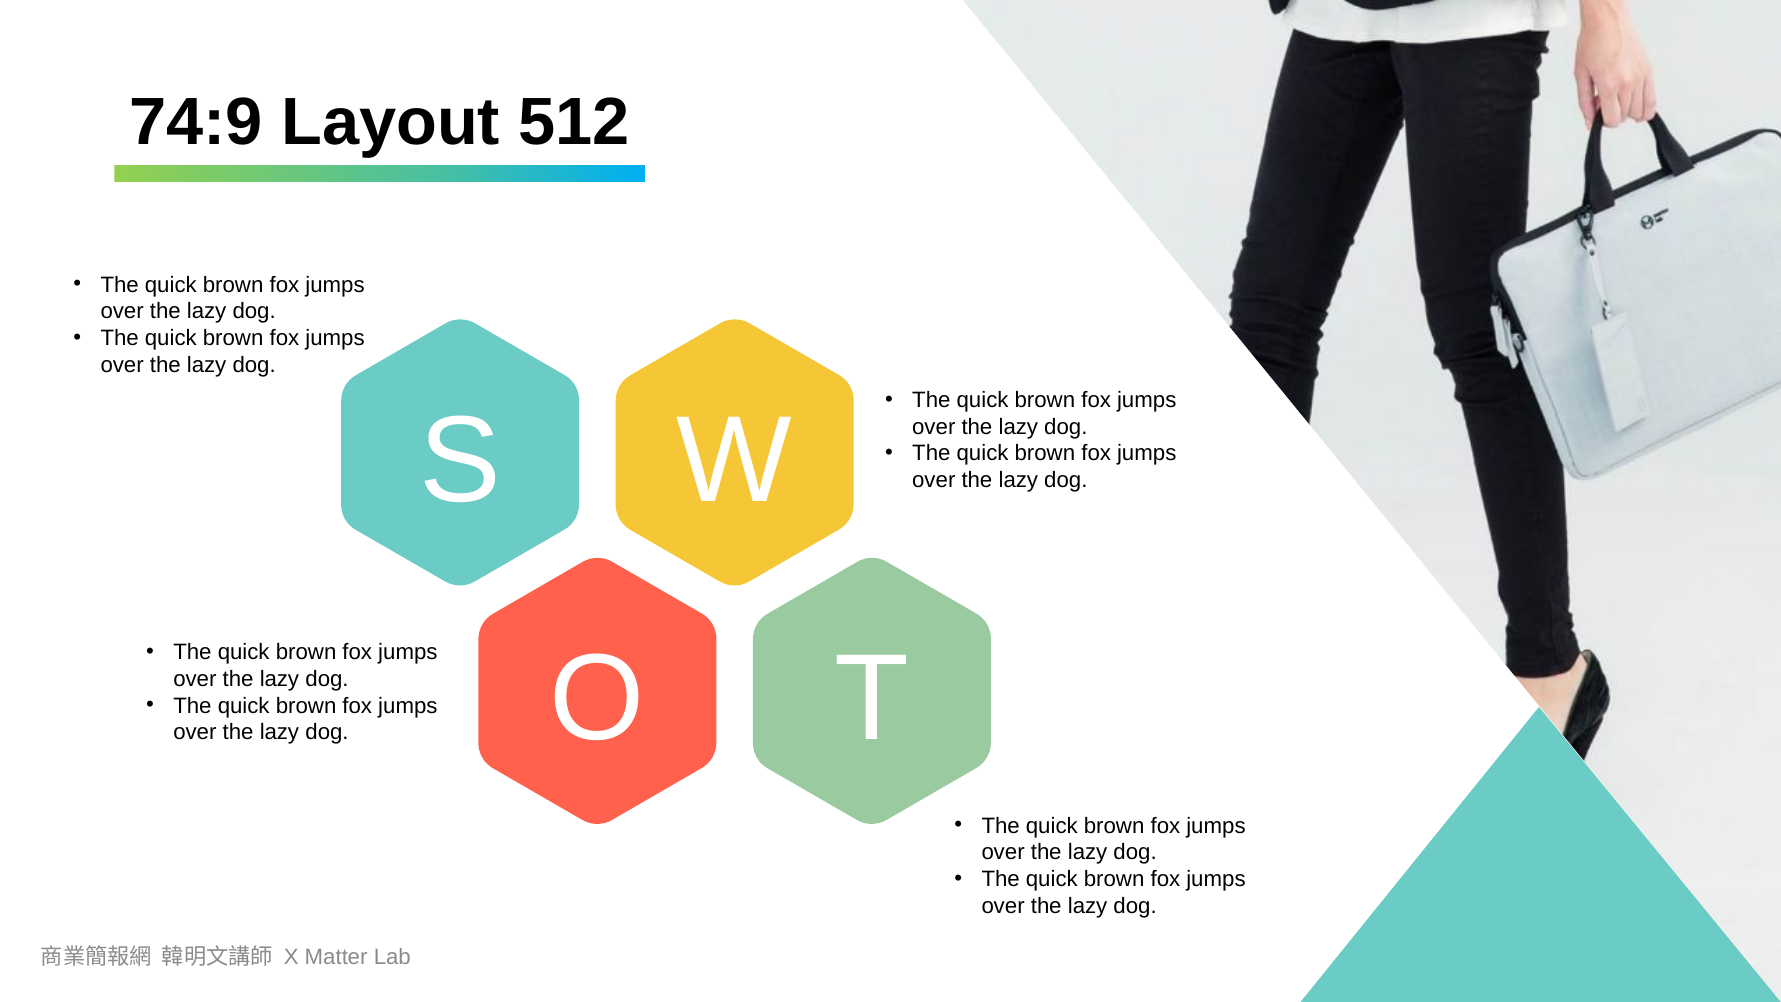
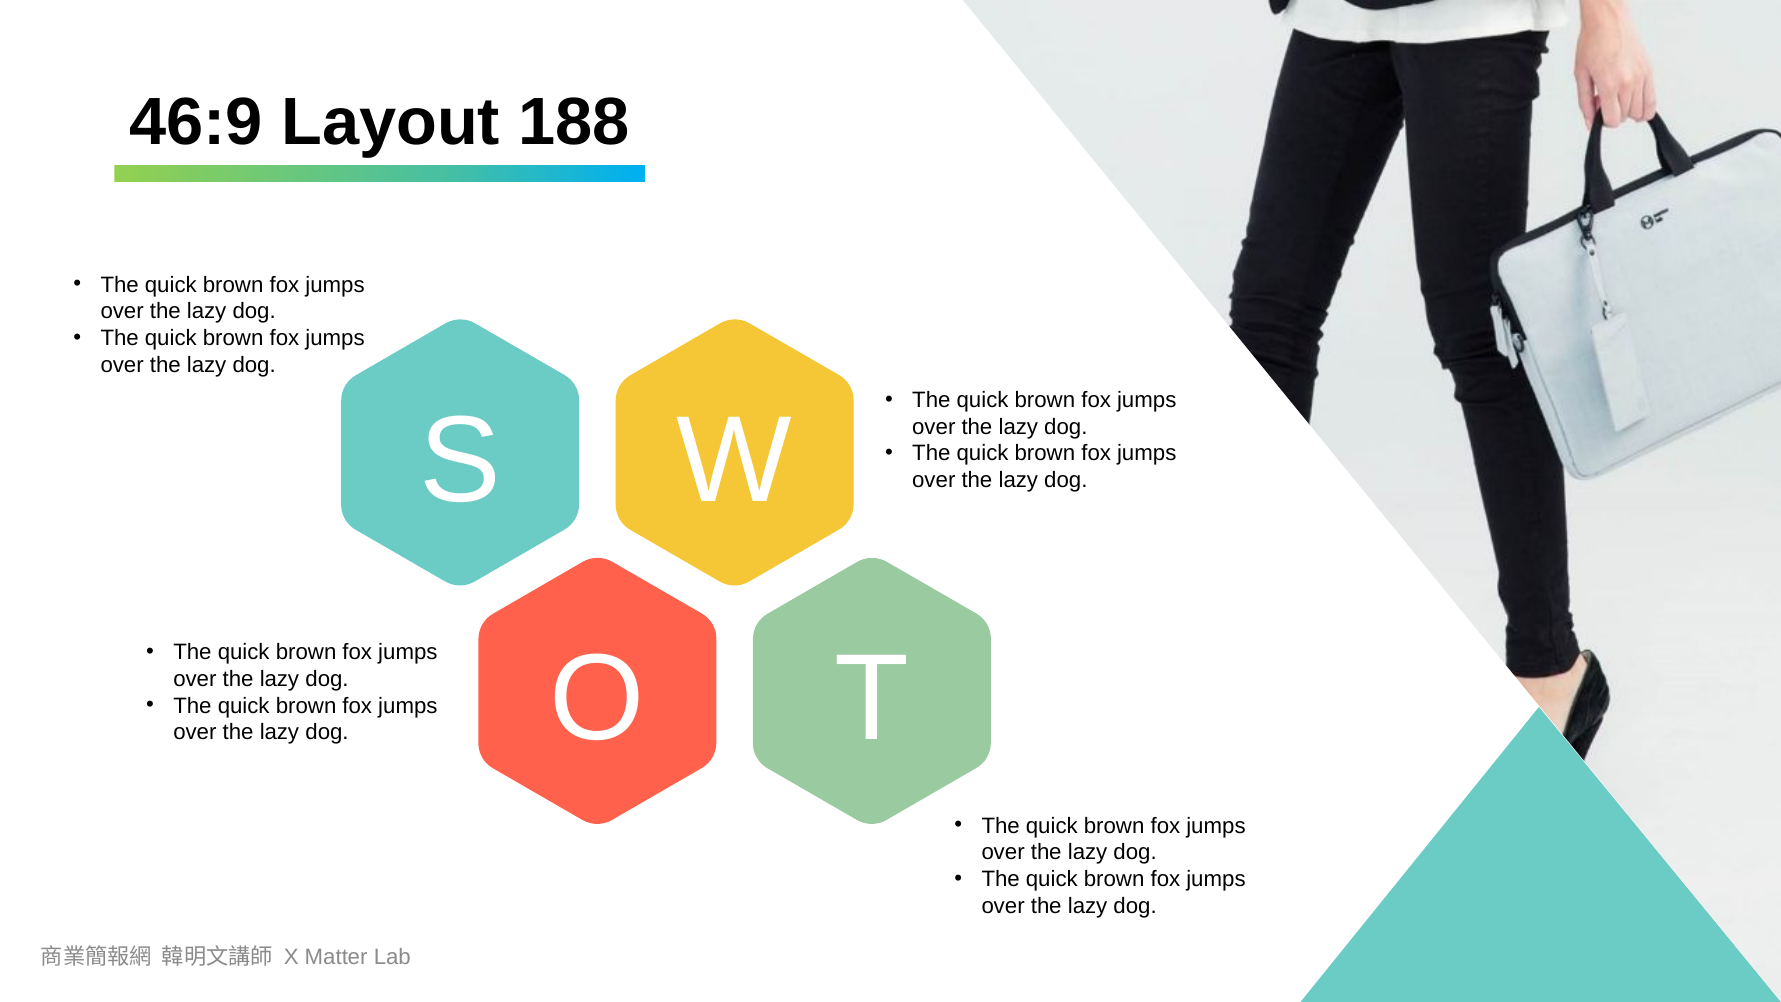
74:9: 74:9 -> 46:9
512: 512 -> 188
